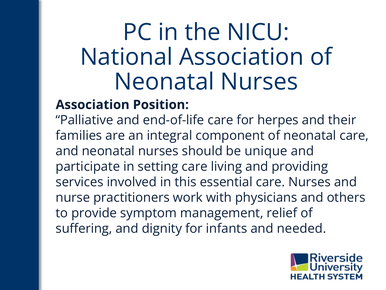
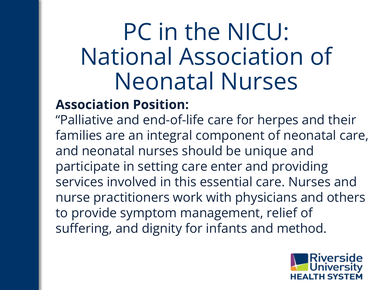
living: living -> enter
needed: needed -> method
